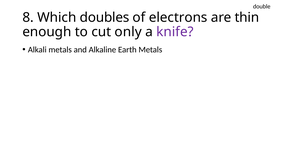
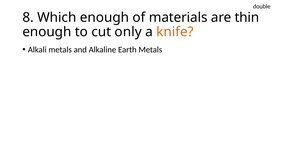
Which doubles: doubles -> enough
electrons: electrons -> materials
knife colour: purple -> orange
